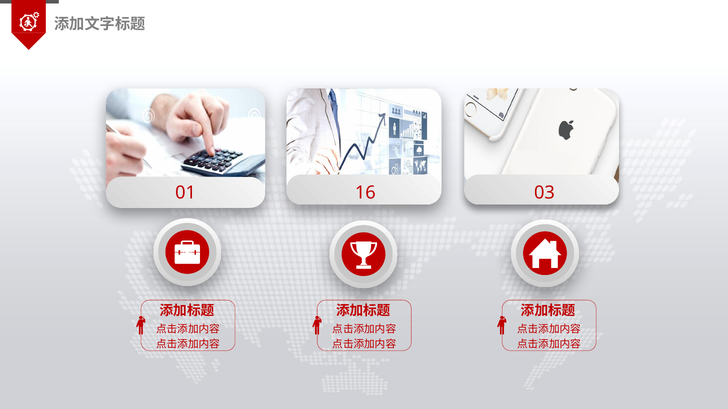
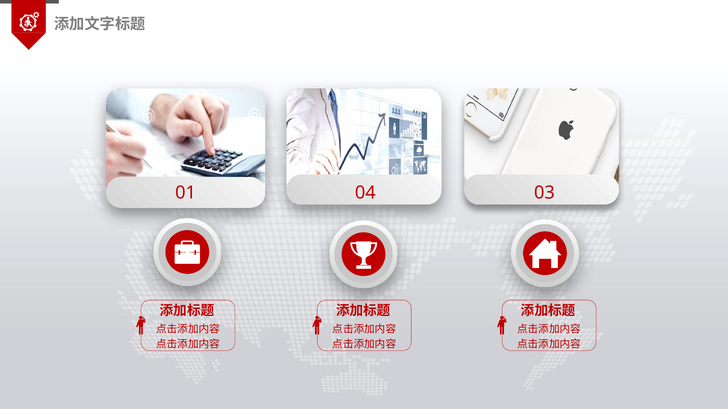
16: 16 -> 04
